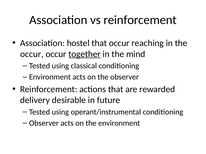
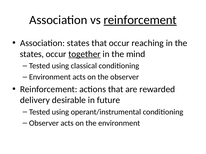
reinforcement at (140, 20) underline: none -> present
Association hostel: hostel -> states
occur at (32, 54): occur -> states
